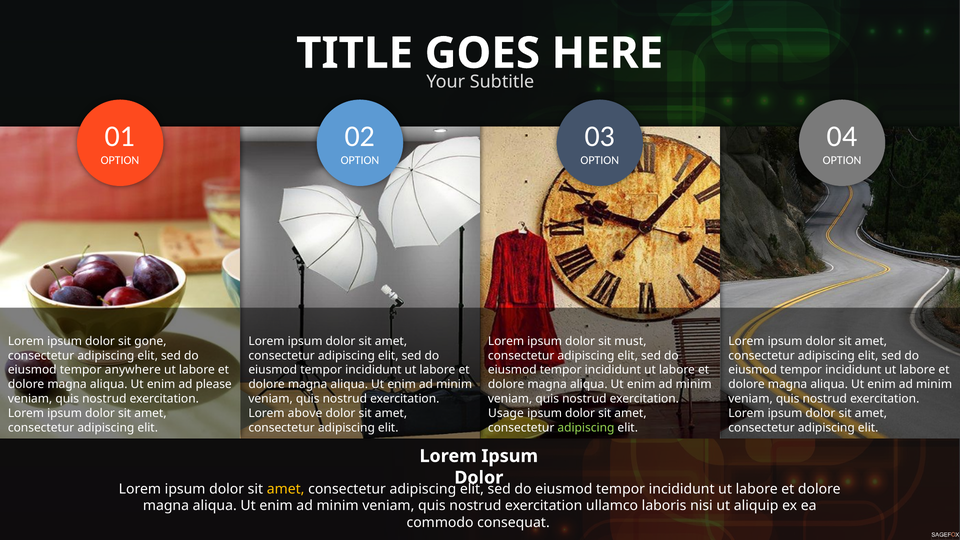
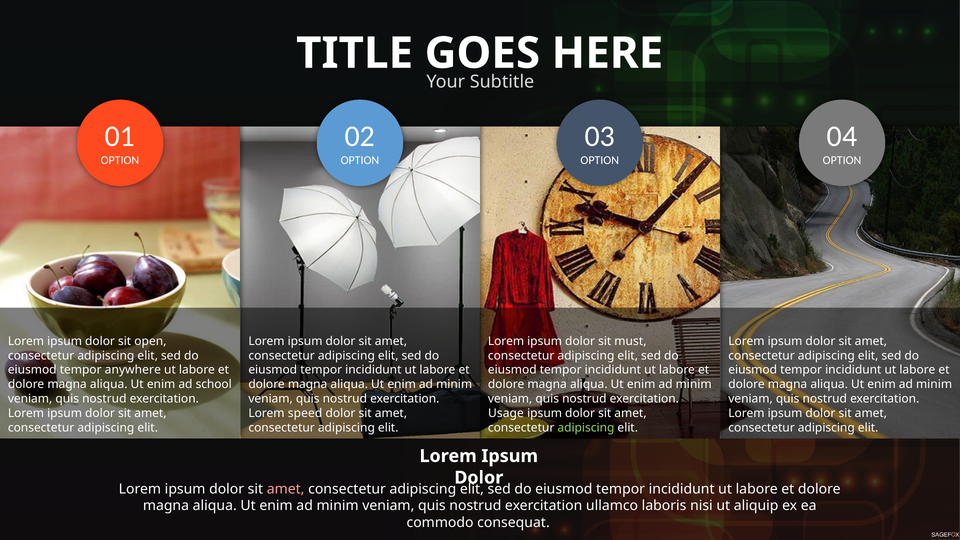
gone: gone -> open
please: please -> school
above: above -> speed
amet at (286, 489) colour: yellow -> pink
